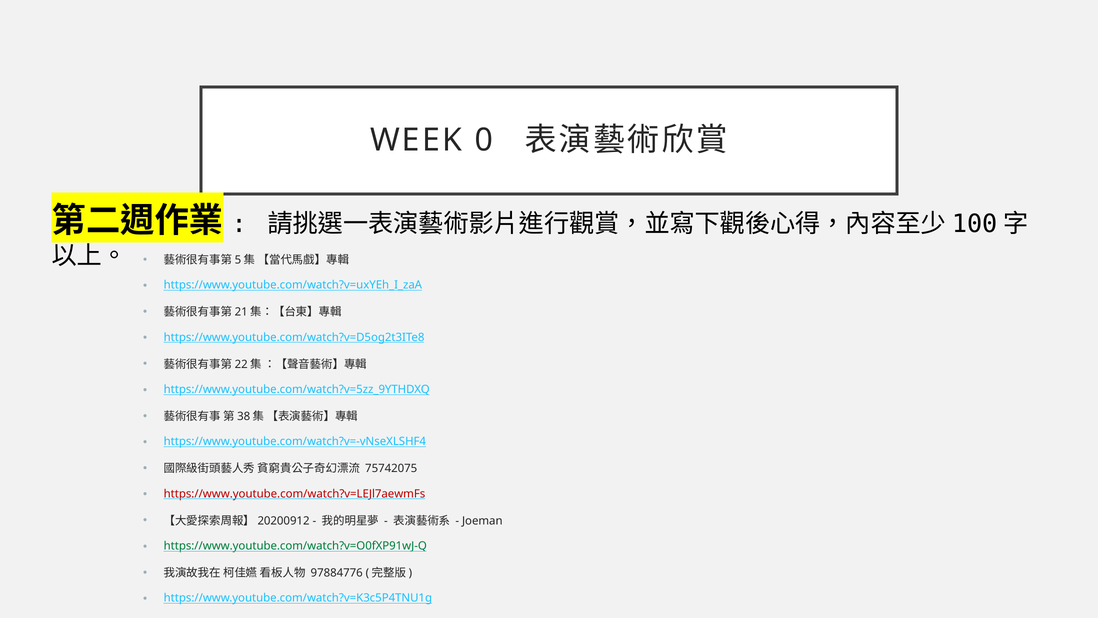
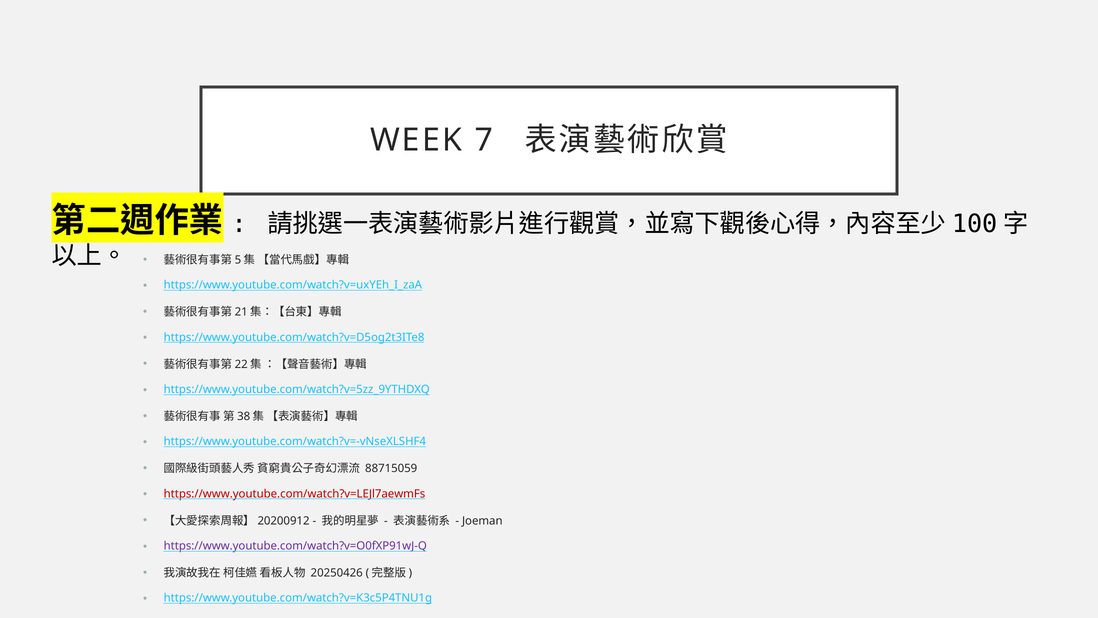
0: 0 -> 7
75742075: 75742075 -> 88715059
https://www.youtube.com/watch?v=O0fXP91wJ-Q colour: green -> purple
97884776: 97884776 -> 20250426
